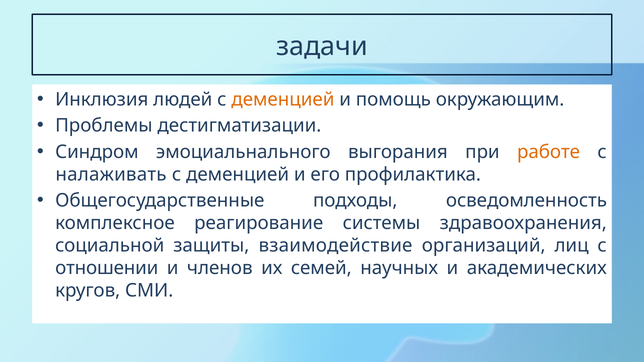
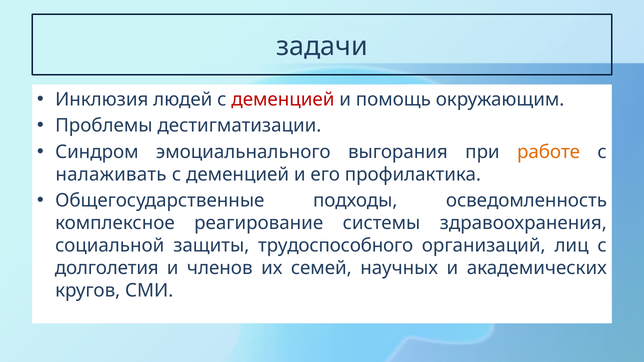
деменцией at (283, 99) colour: orange -> red
взаимодействие: взаимодействие -> трудоспособного
отношении: отношении -> долголетия
